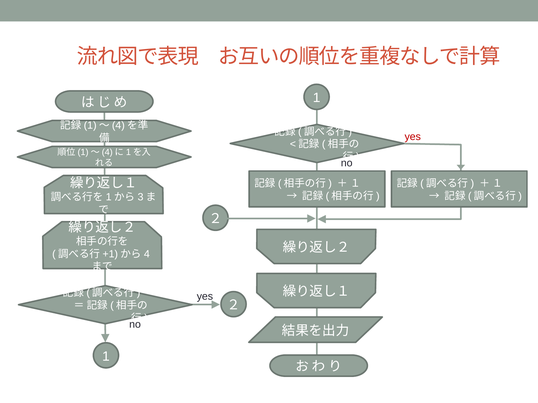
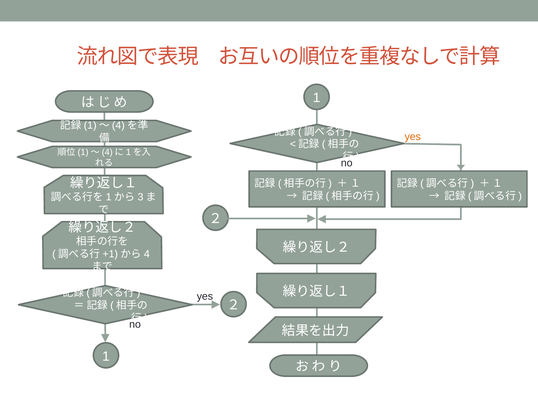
yes at (413, 137) colour: red -> orange
